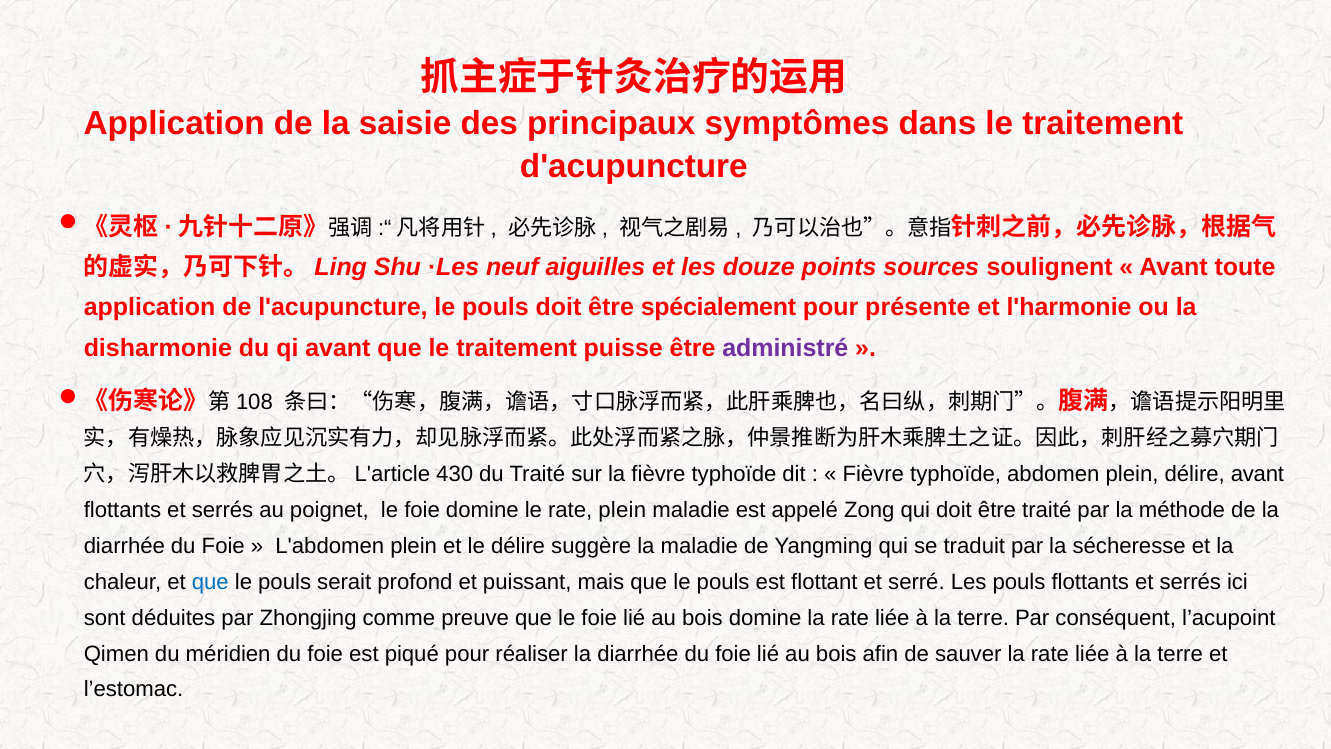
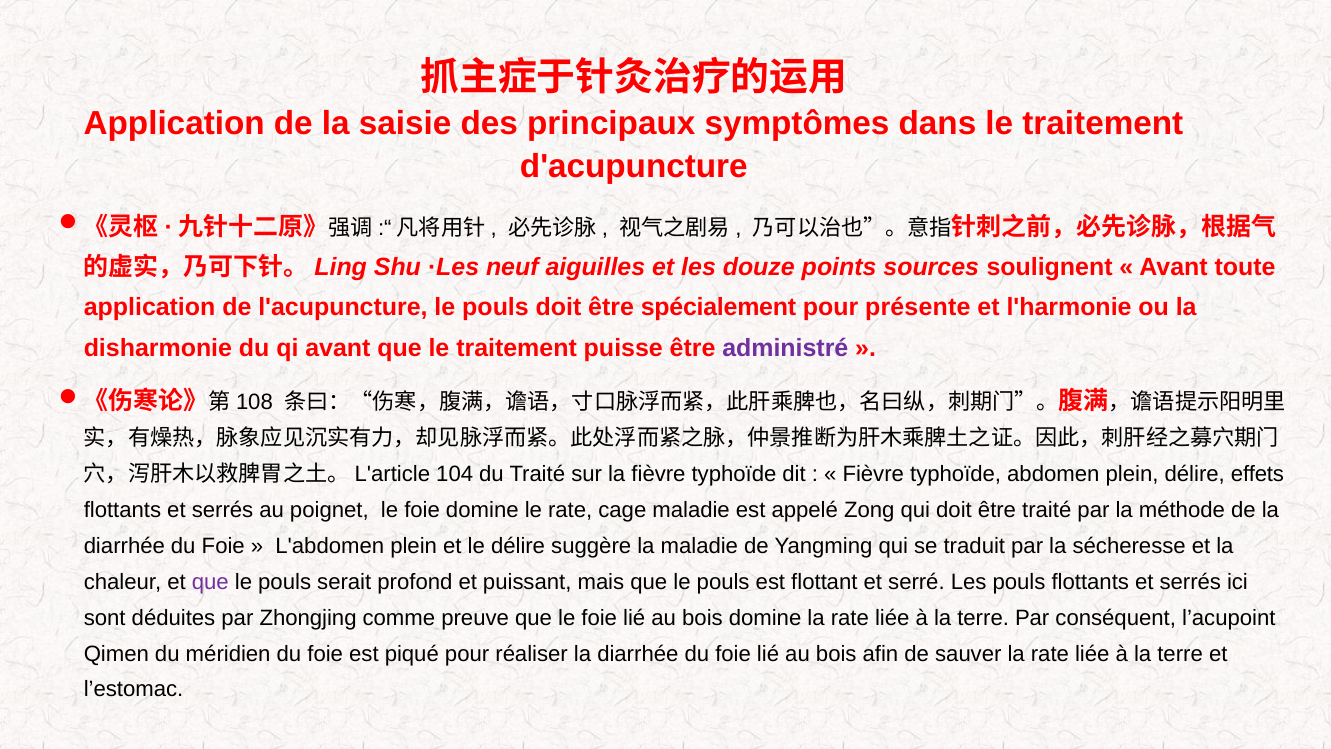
430: 430 -> 104
délire avant: avant -> effets
rate plein: plein -> cage
que at (210, 582) colour: blue -> purple
